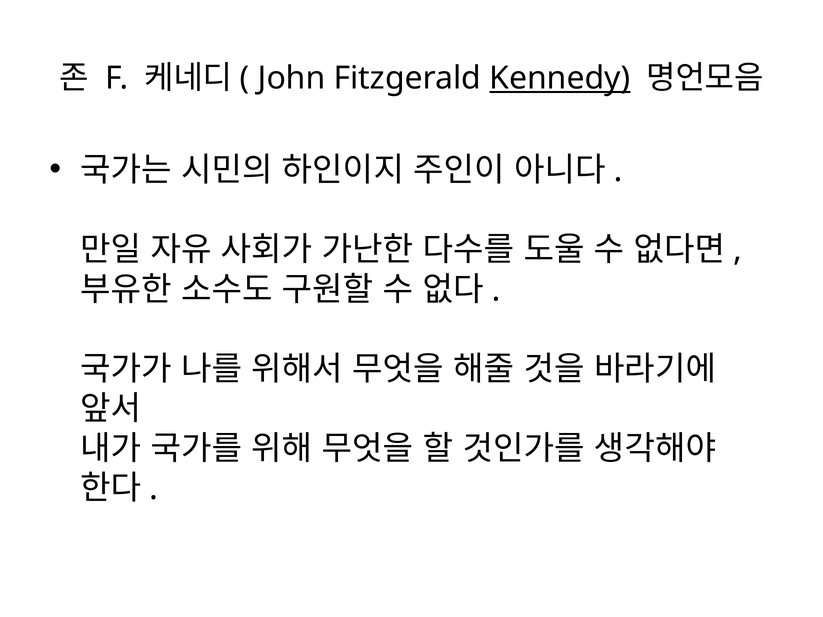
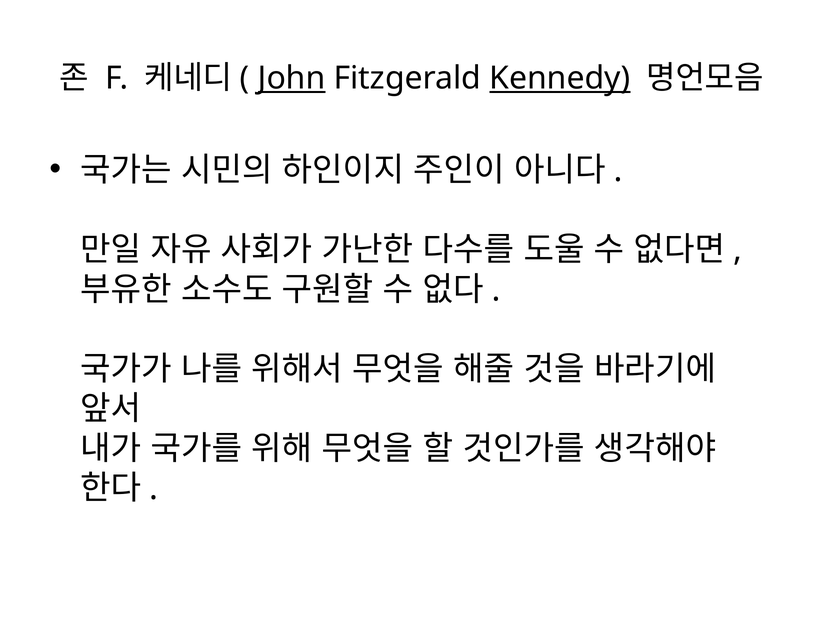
John underline: none -> present
